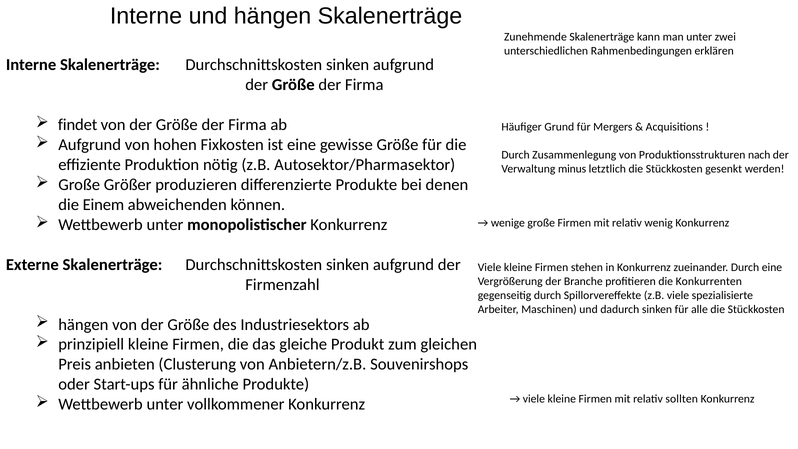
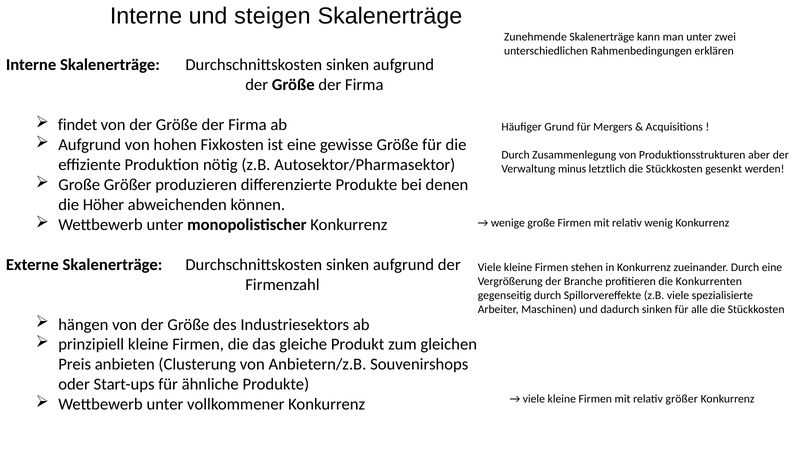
und hängen: hängen -> steigen
nach: nach -> aber
Einem: Einem -> Höher
relativ sollten: sollten -> größer
